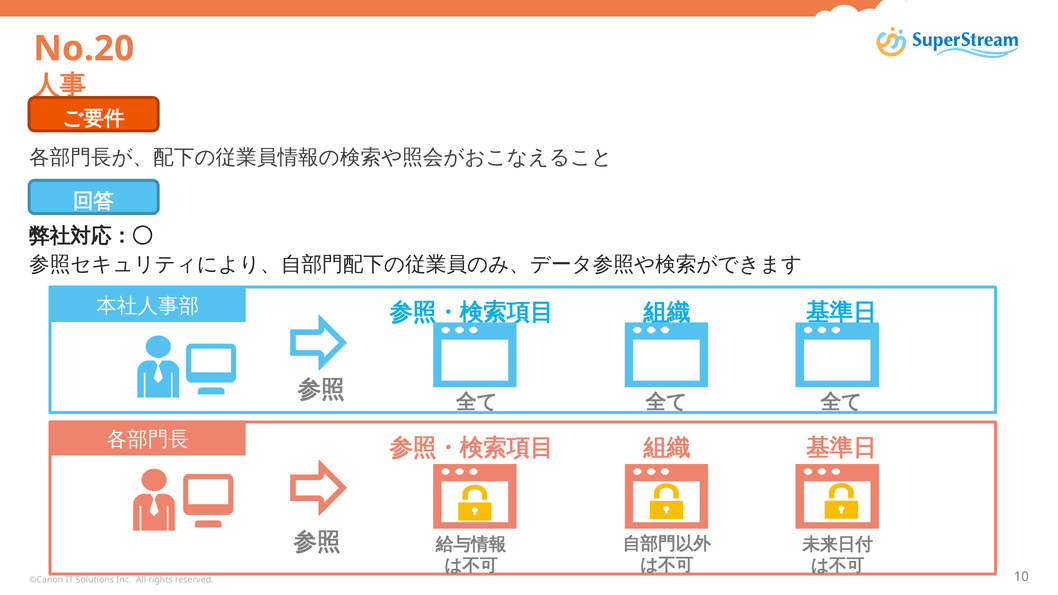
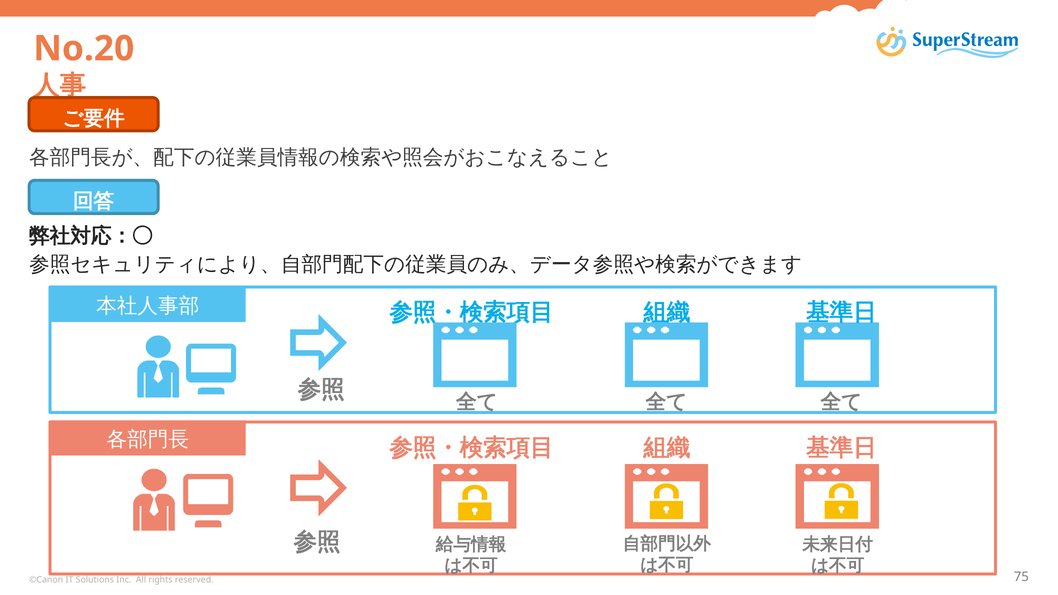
10: 10 -> 75
